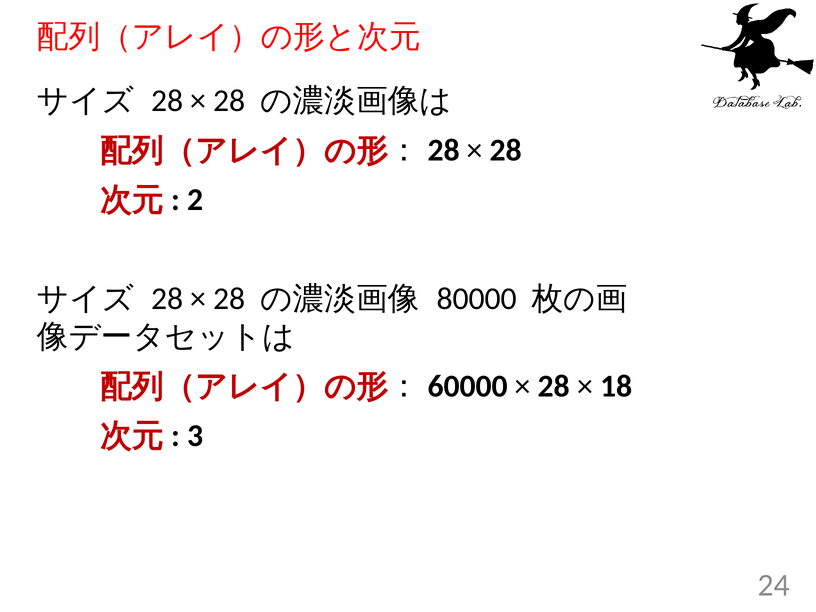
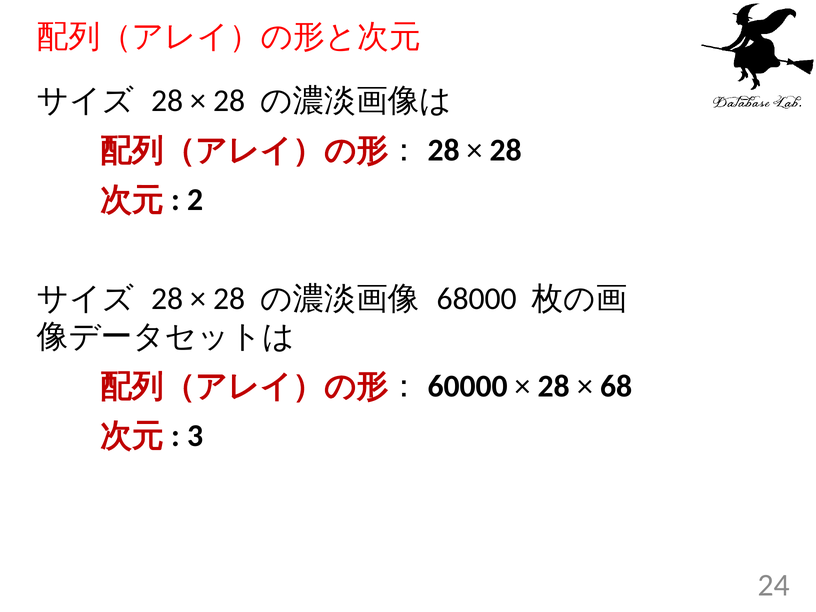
80000: 80000 -> 68000
18: 18 -> 68
